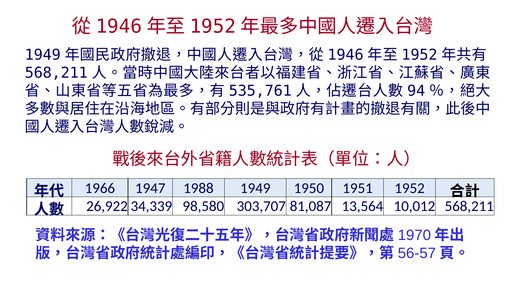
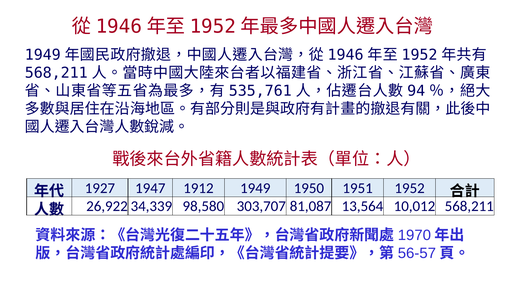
1966: 1966 -> 1927
1988: 1988 -> 1912
